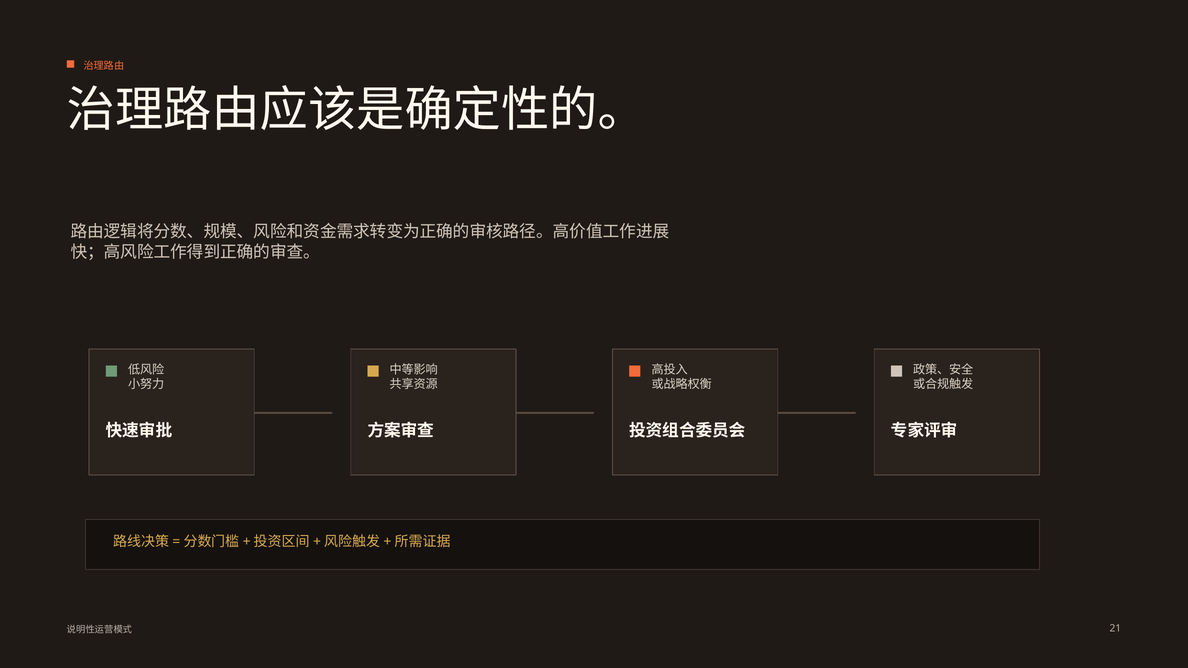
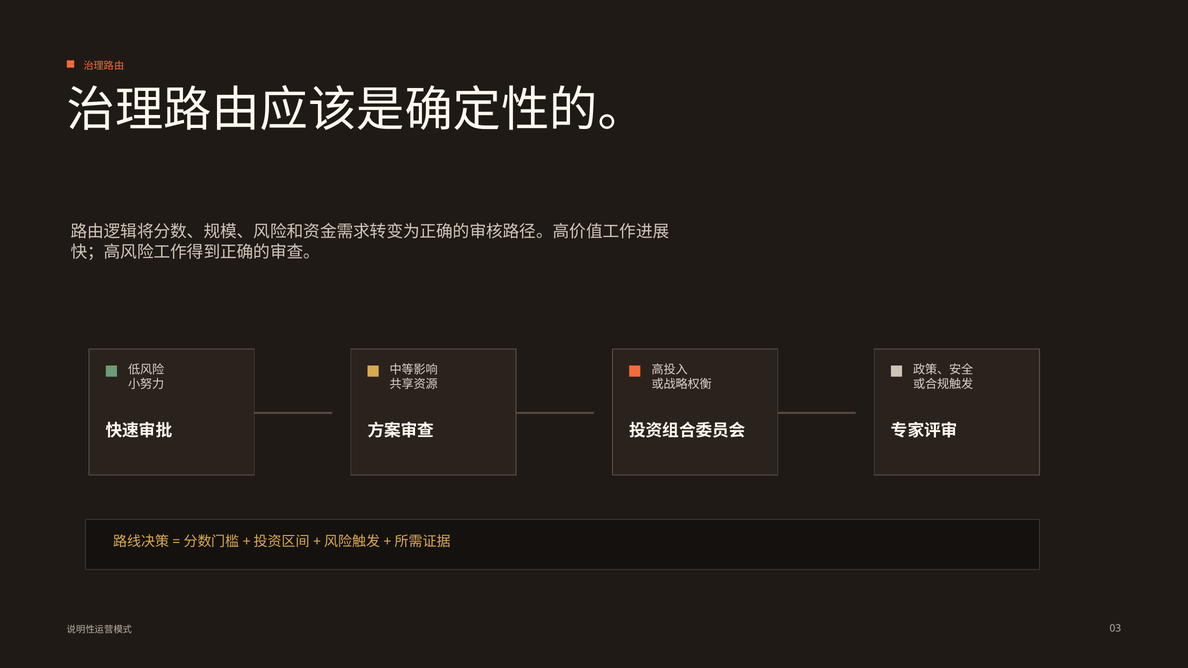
21: 21 -> 03
